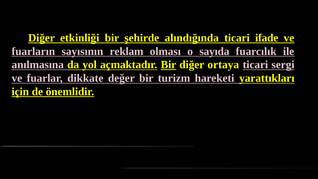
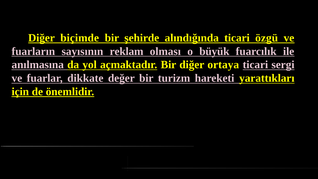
etkinliği: etkinliği -> biçimde
ifade: ifade -> özgü
sayıda: sayıda -> büyük
Bir at (168, 65) underline: present -> none
